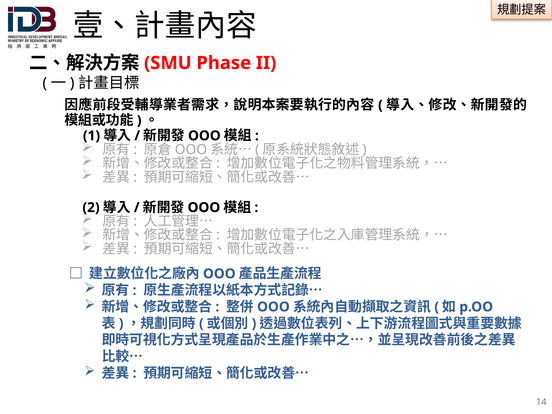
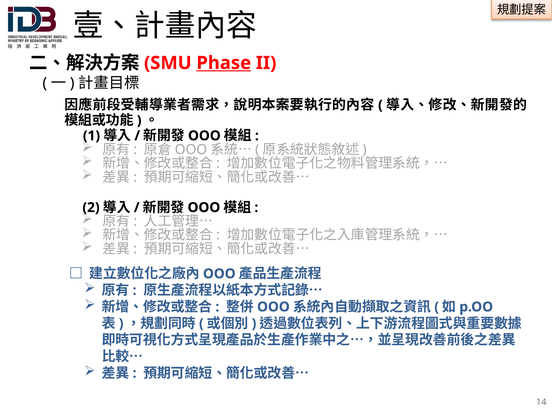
Phase underline: none -> present
